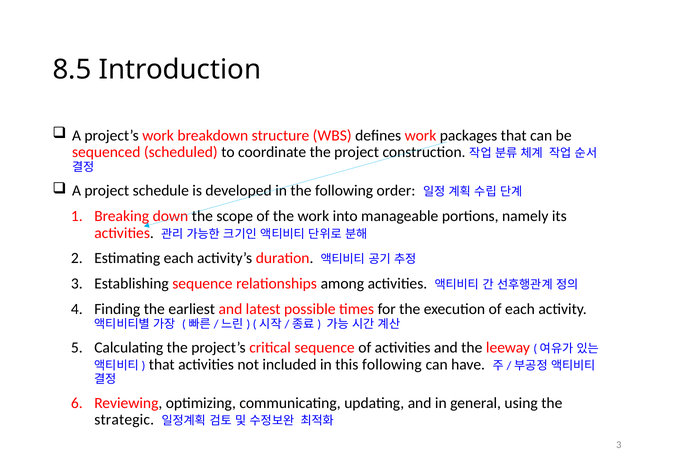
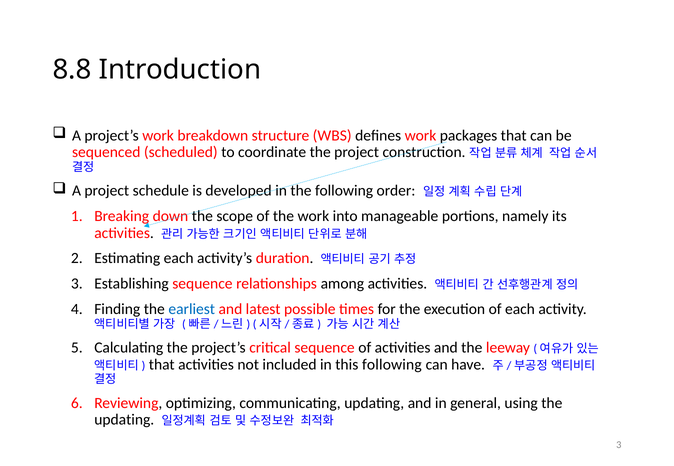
8.5: 8.5 -> 8.8
earliest colour: black -> blue
strategic at (124, 420): strategic -> updating
